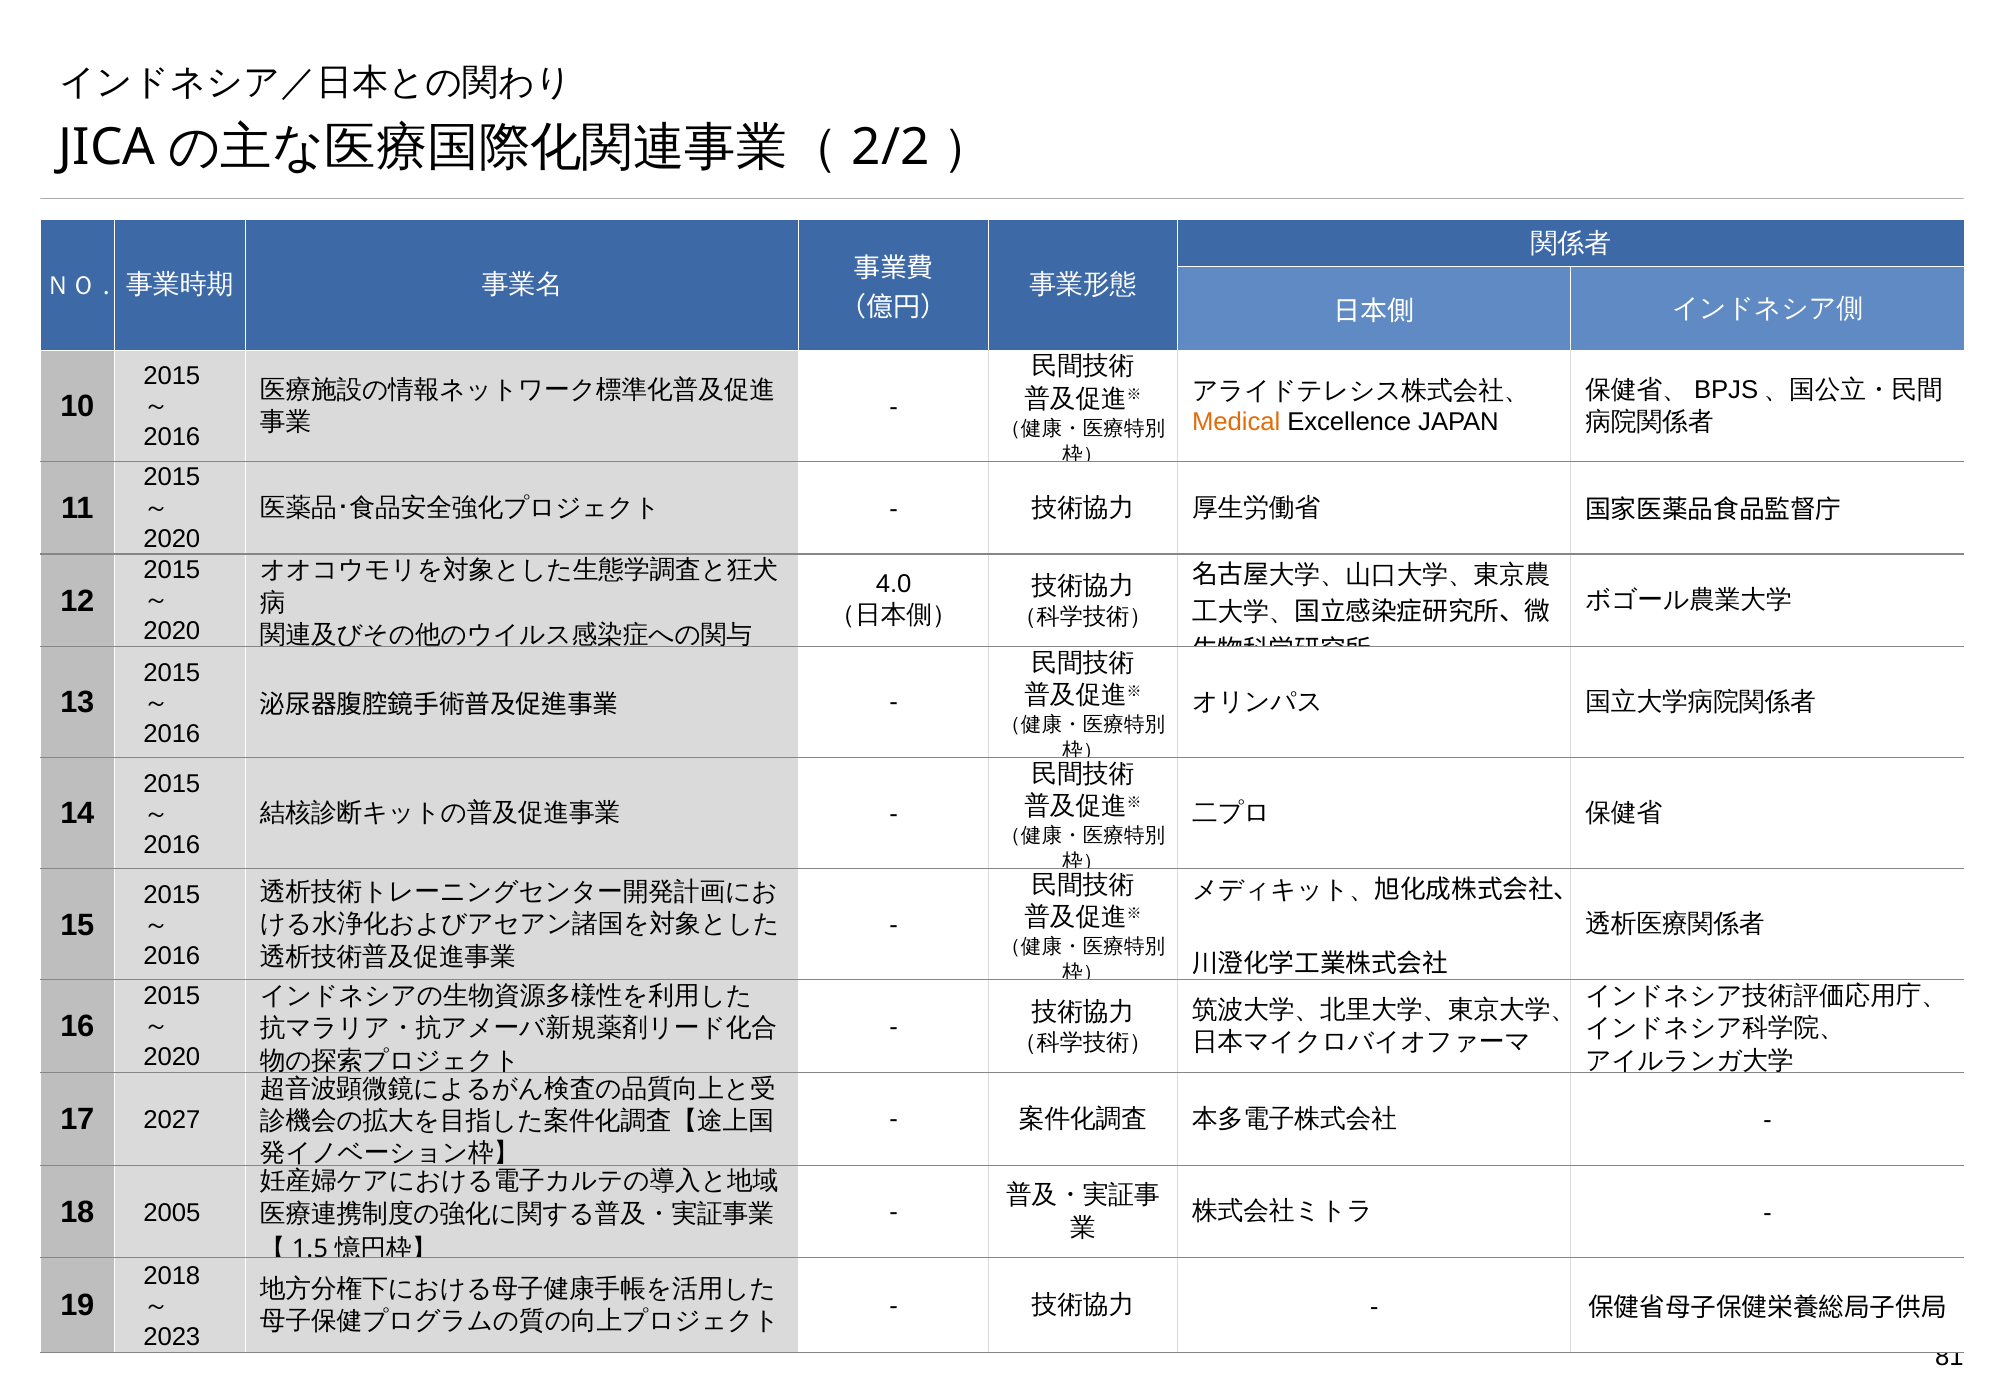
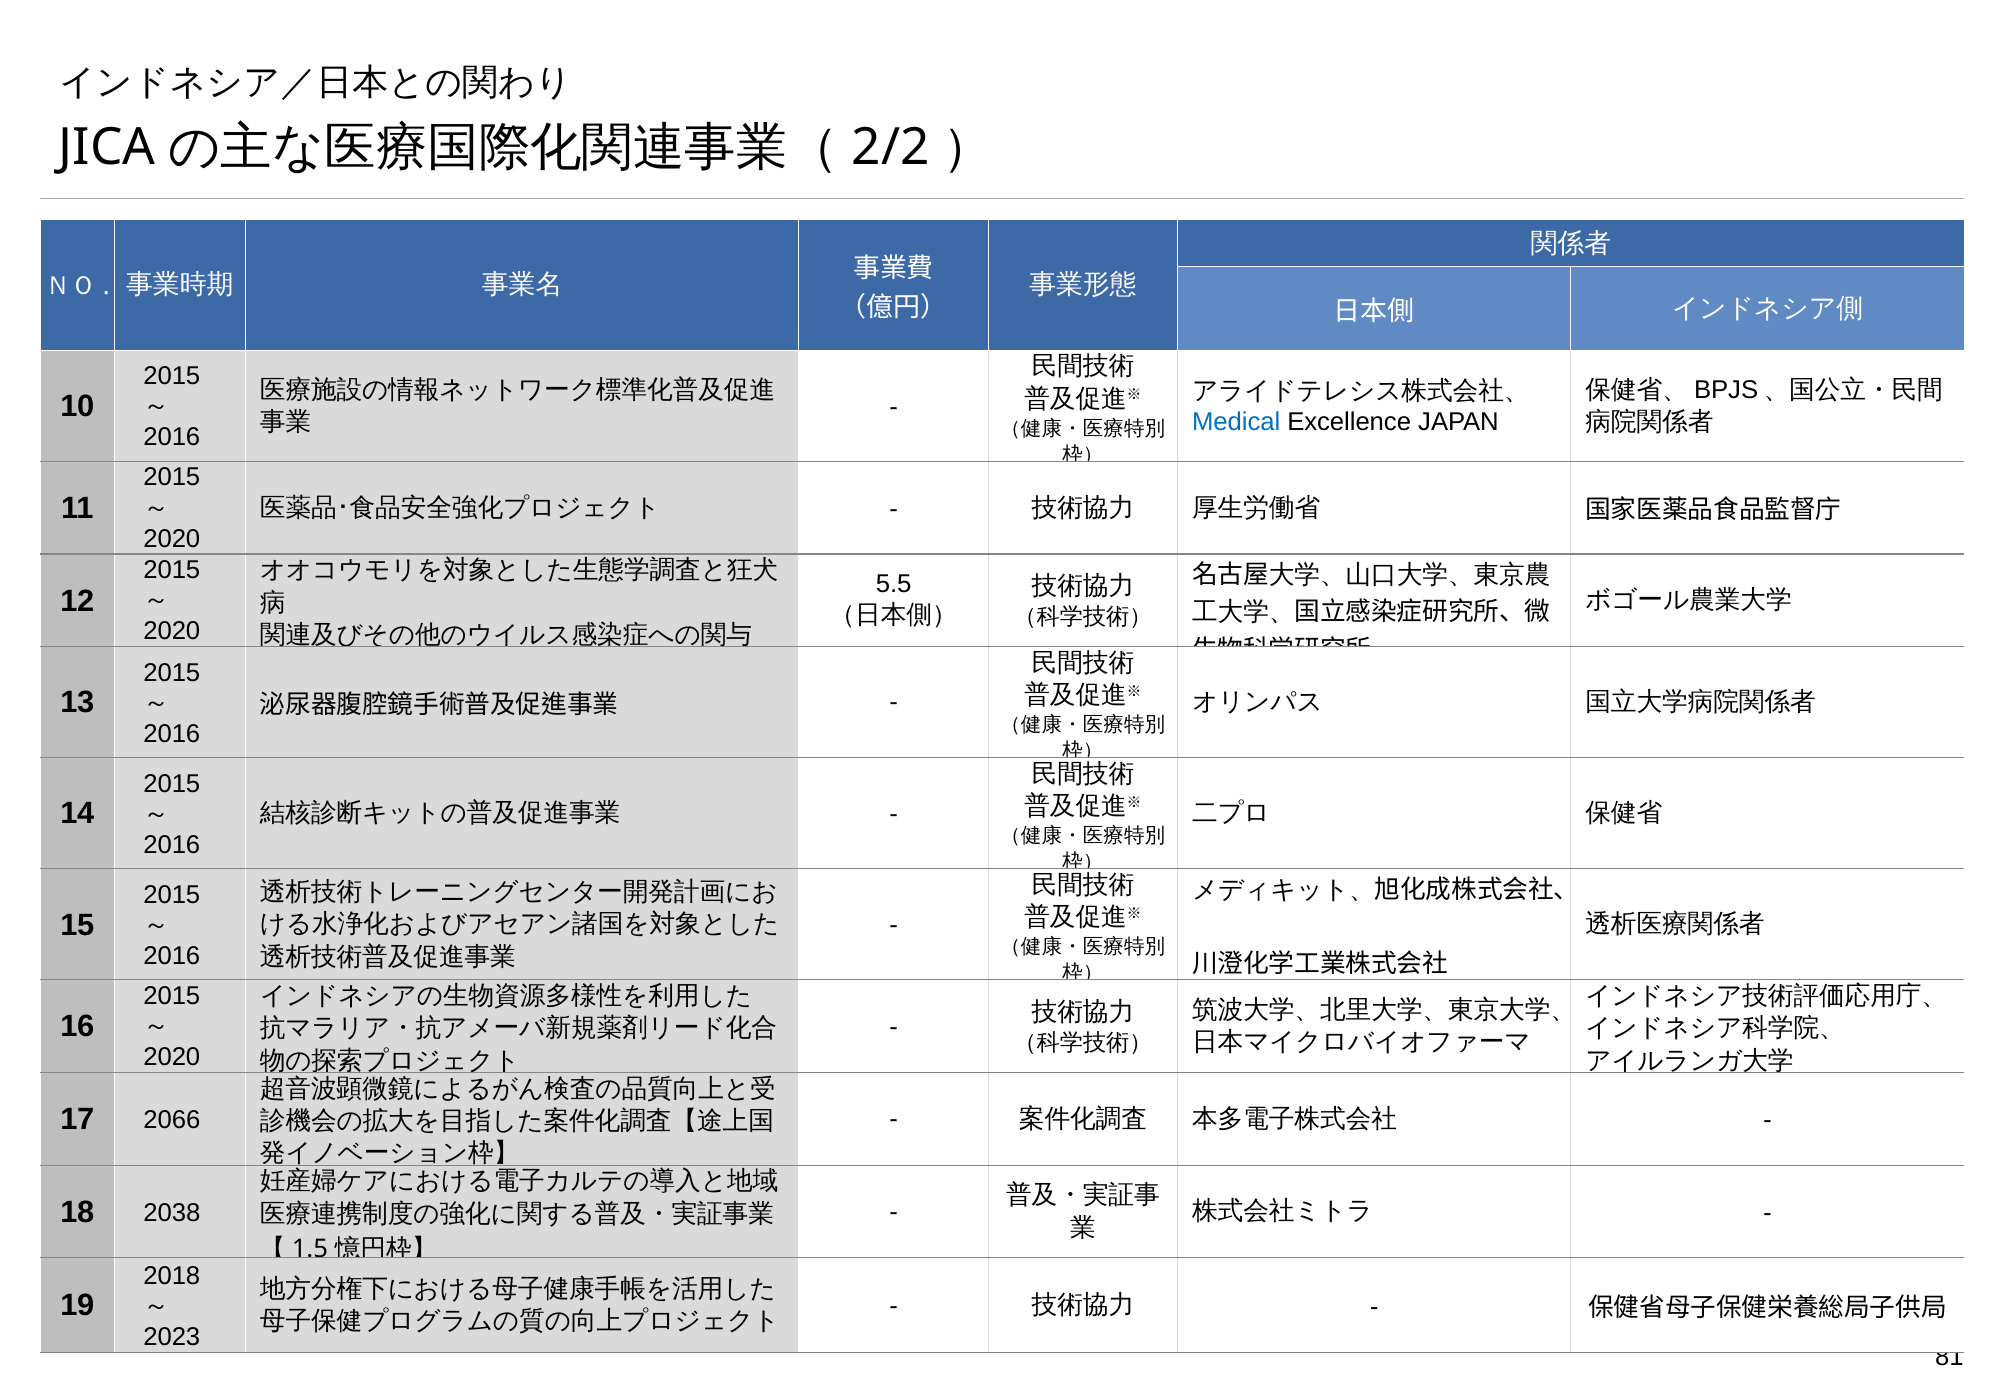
Medical colour: orange -> blue
4.0: 4.0 -> 5.5
2027: 2027 -> 2066
2005: 2005 -> 2038
